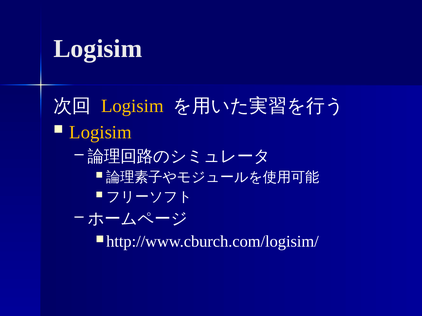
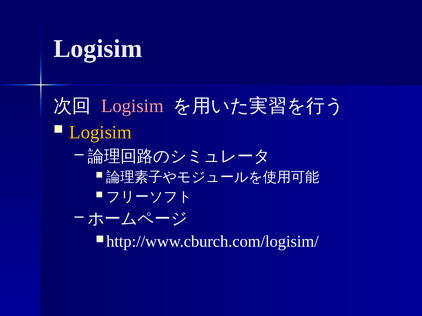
Logisim at (132, 106) colour: yellow -> pink
